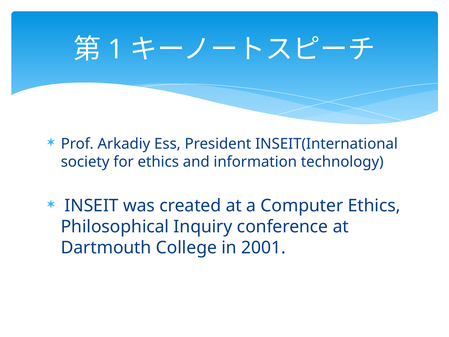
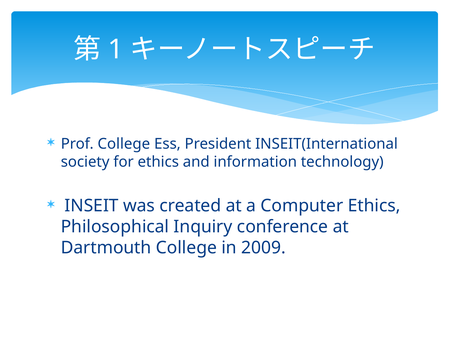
Prof Arkadiy: Arkadiy -> College
2001: 2001 -> 2009
